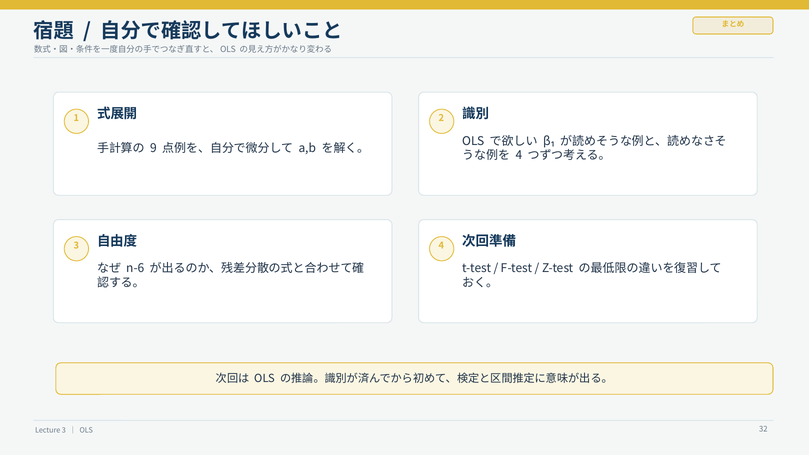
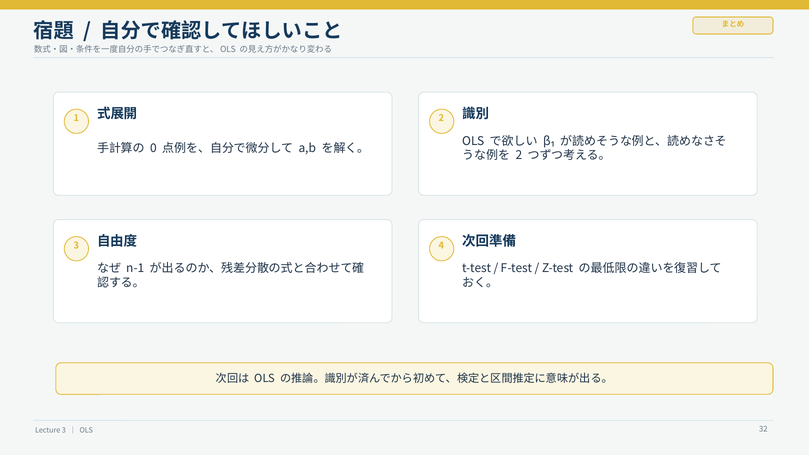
9: 9 -> 0
4 at (519, 155): 4 -> 2
n-6: n-6 -> n-1
